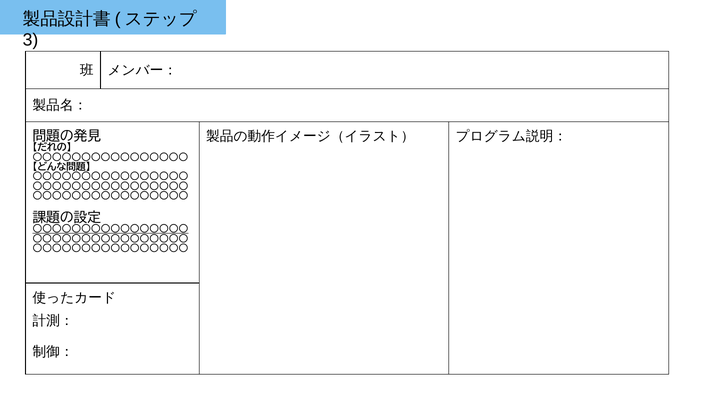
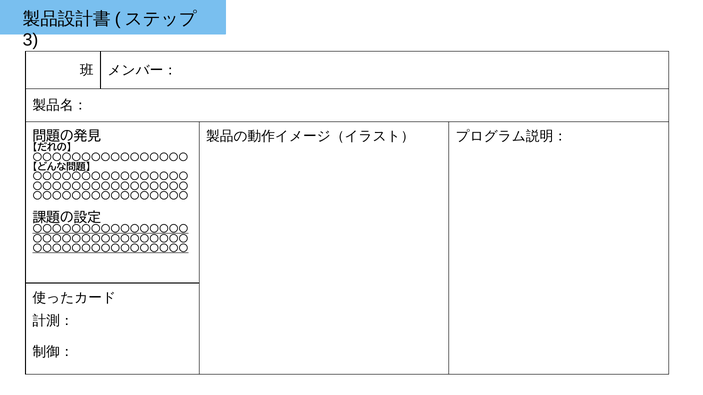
〇〇〇〇〇〇〇〇〇〇〇〇〇〇〇〇 at (110, 249) underline: none -> present
